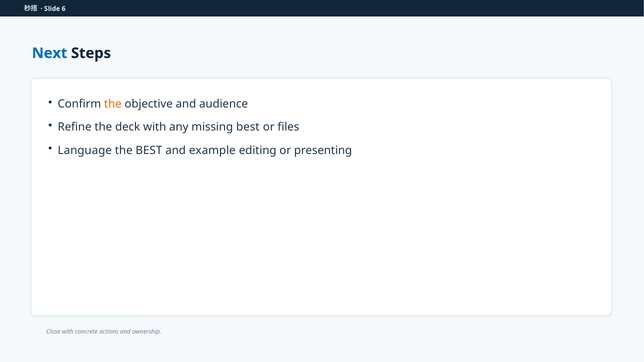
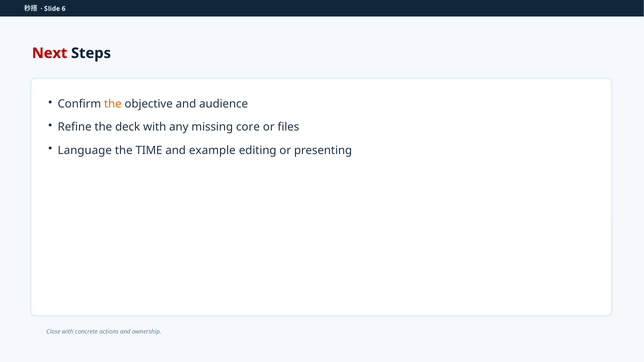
Next colour: blue -> red
missing best: best -> core
the BEST: BEST -> TIME
